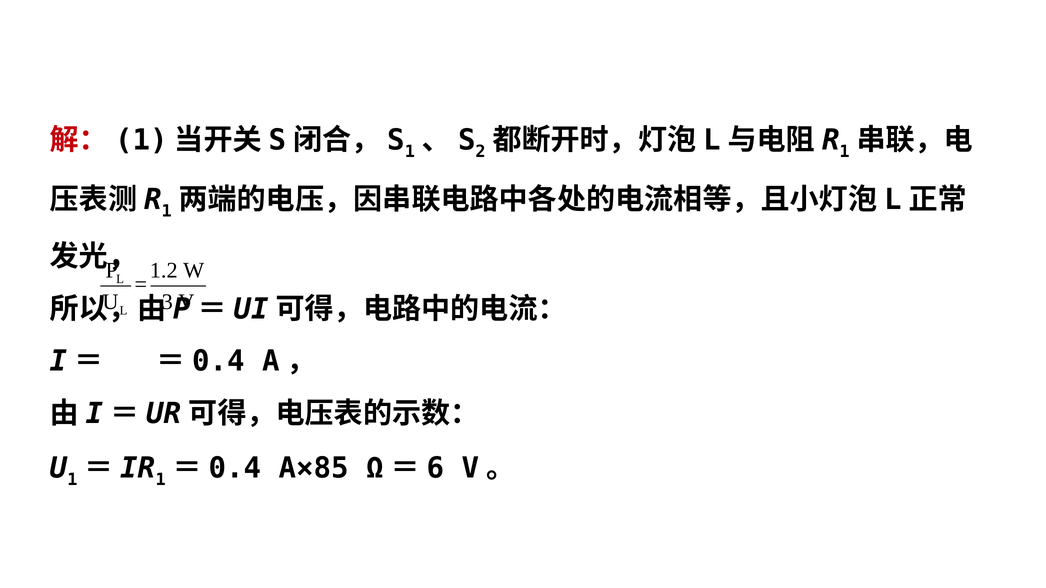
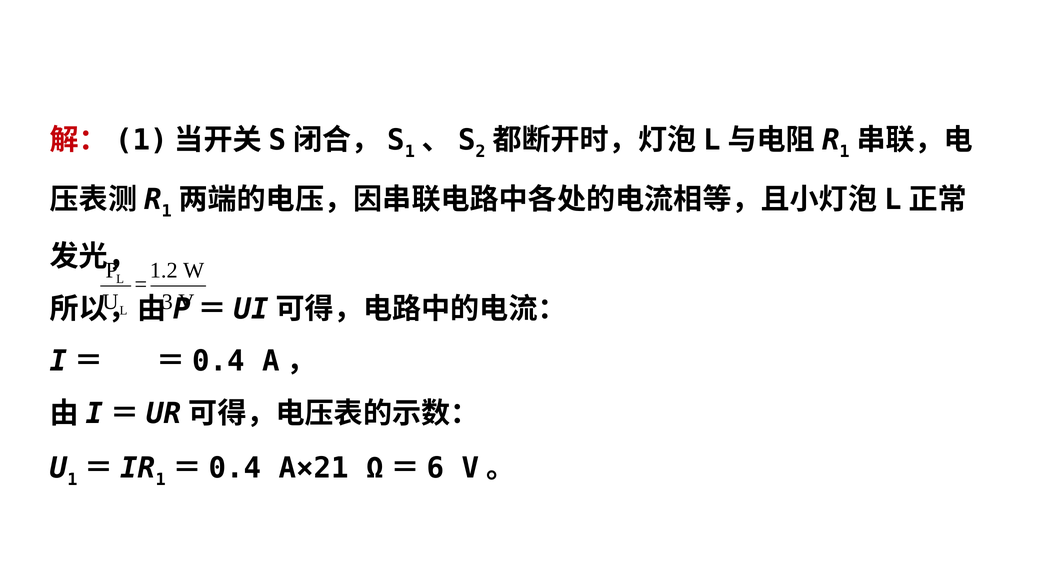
A×85: A×85 -> A×21
